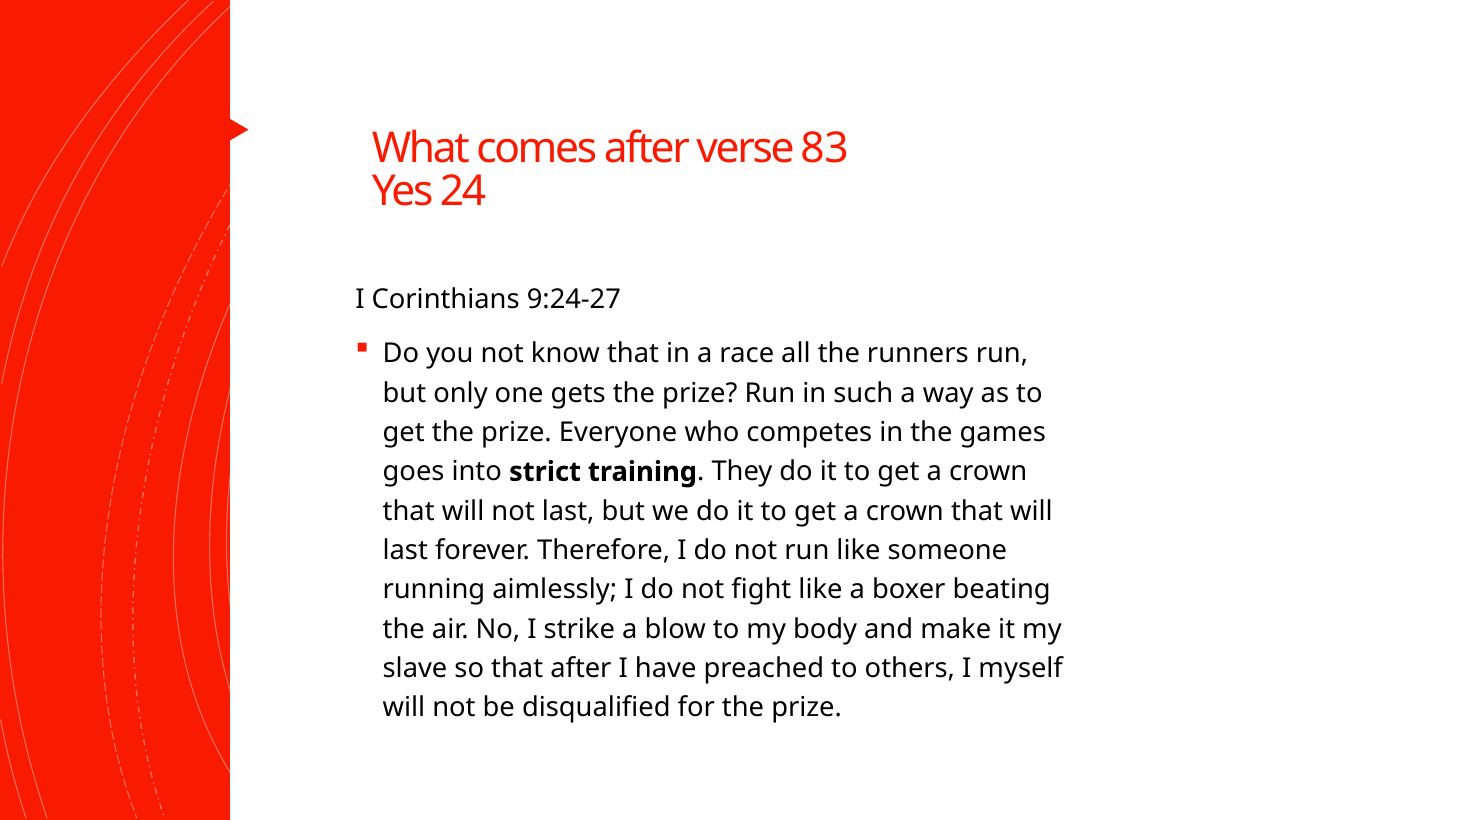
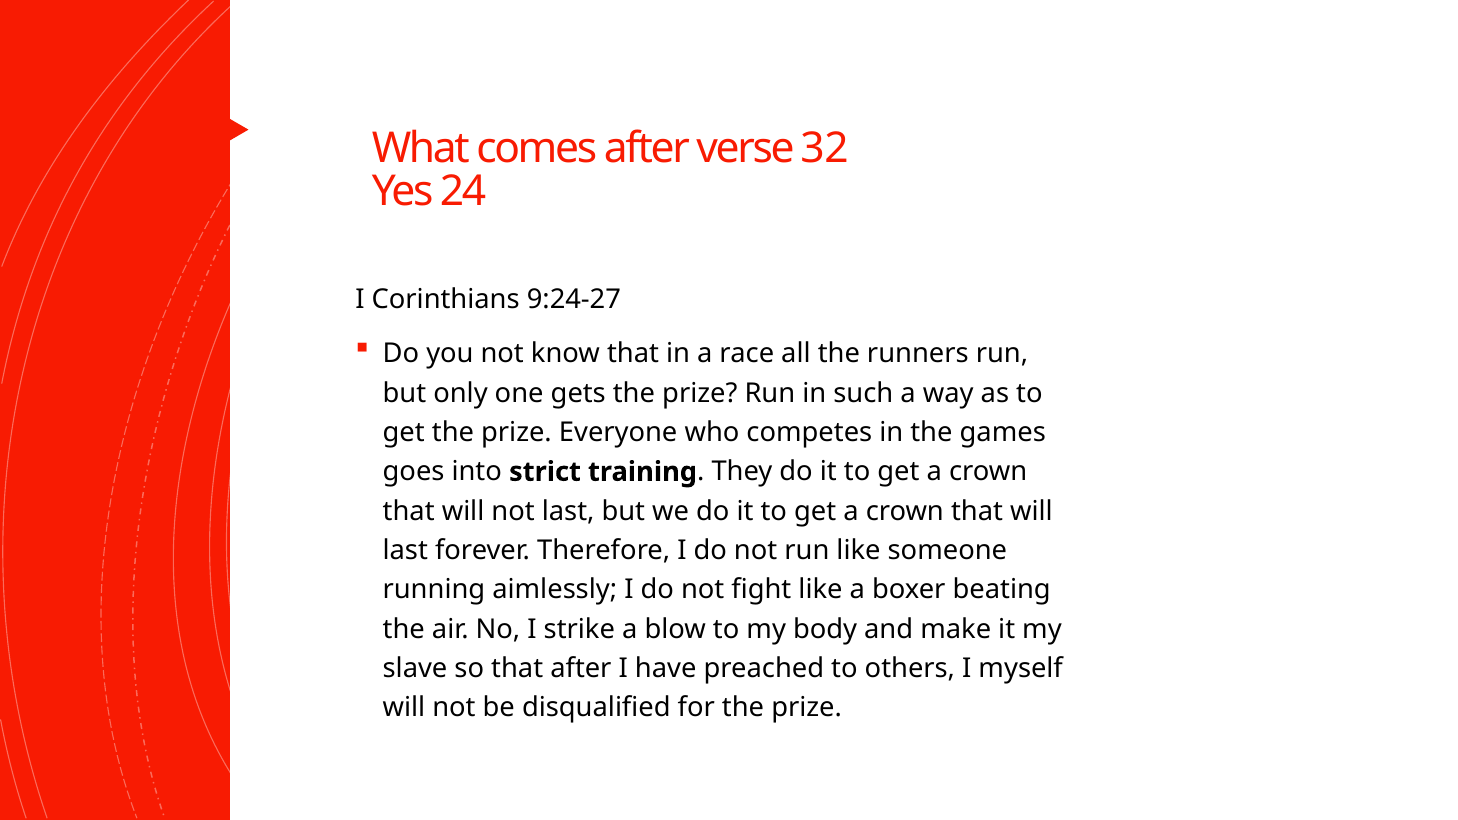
83: 83 -> 32
